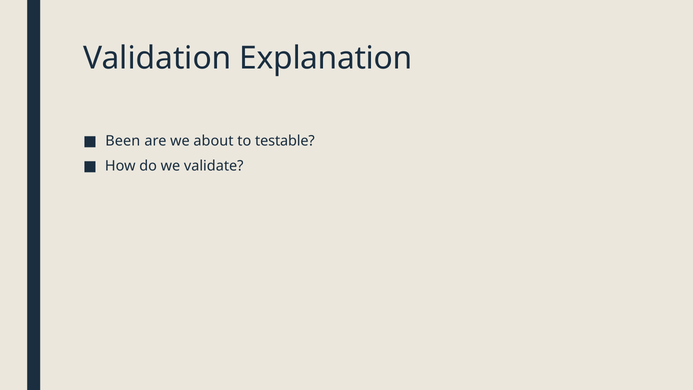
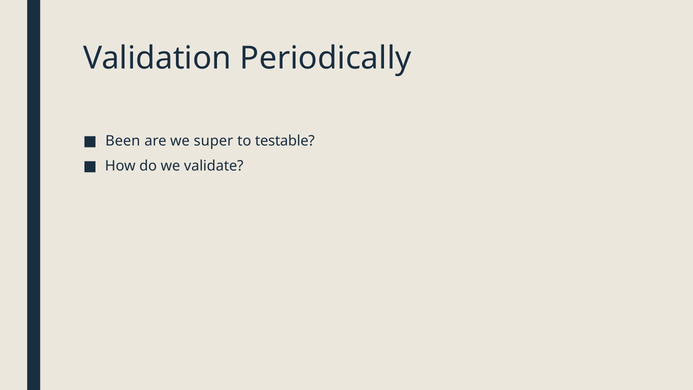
Explanation: Explanation -> Periodically
about: about -> super
